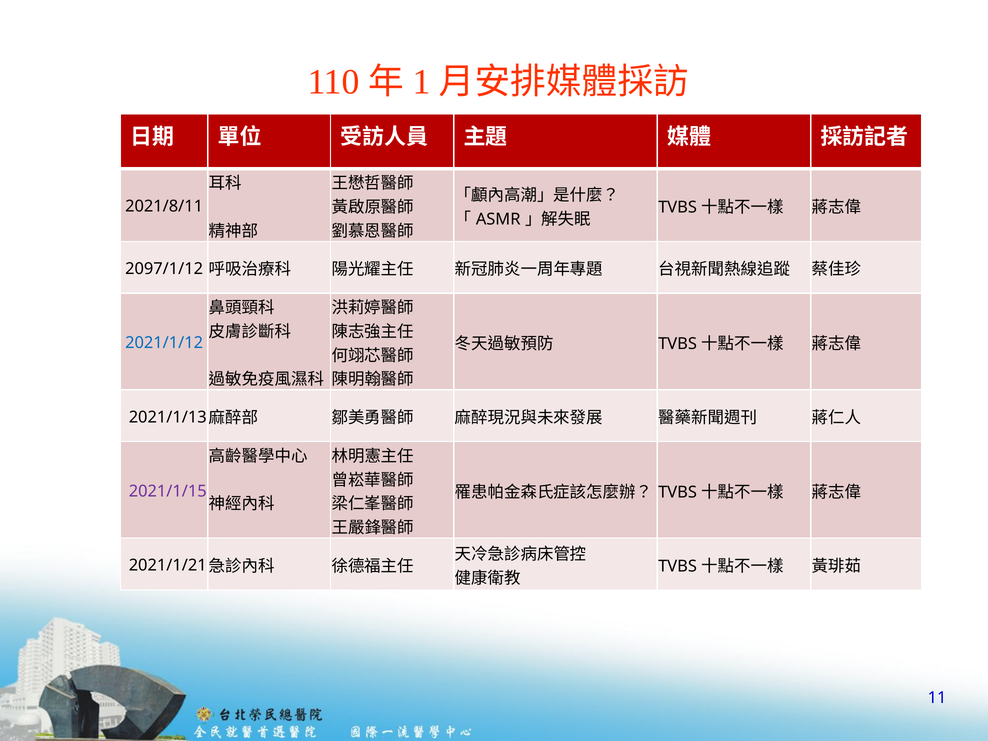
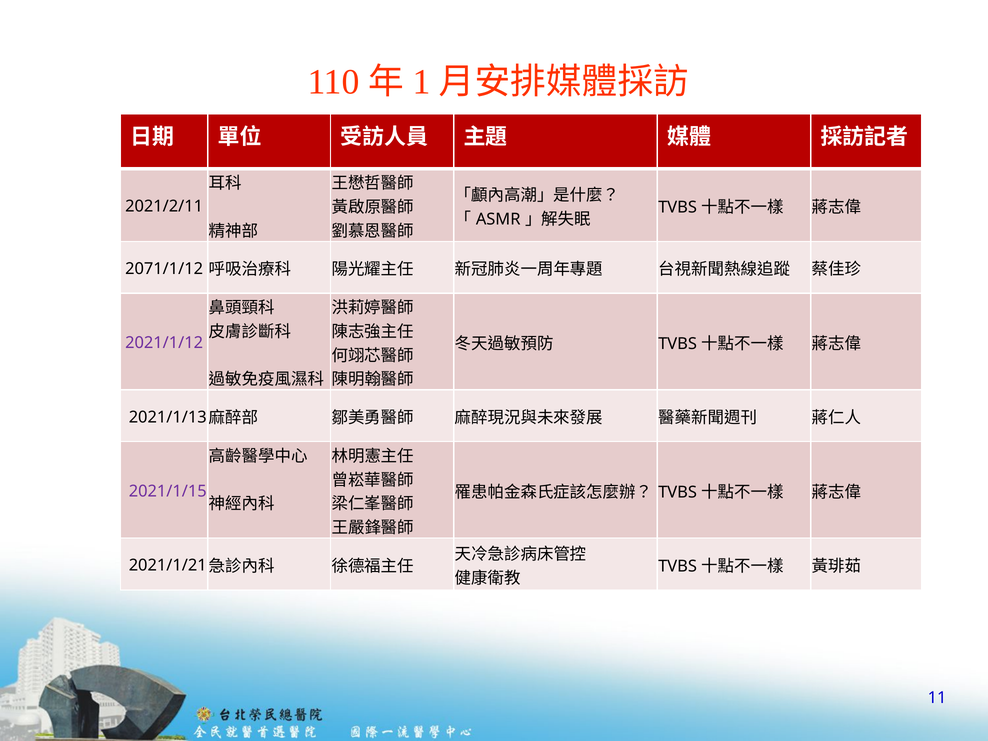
2021/8/11: 2021/8/11 -> 2021/2/11
2097/1/12: 2097/1/12 -> 2071/1/12
2021/1/12 colour: blue -> purple
